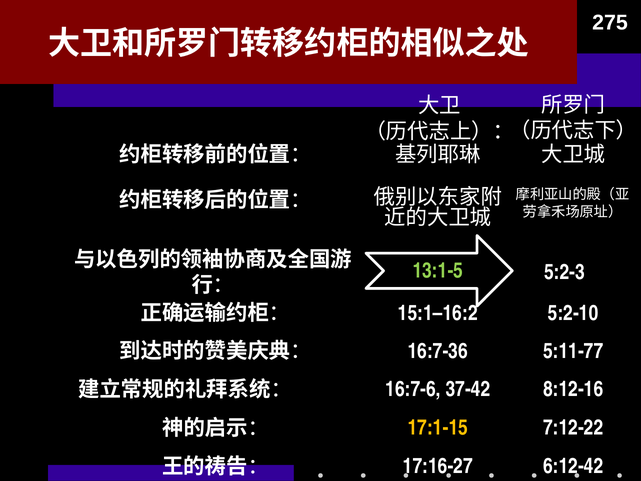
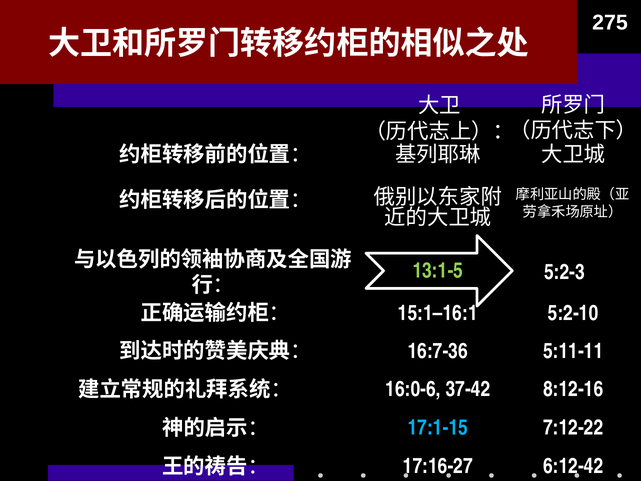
15:1–16:2: 15:1–16:2 -> 15:1–16:1
5:11-77: 5:11-77 -> 5:11-11
16:7-6: 16:7-6 -> 16:0-6
17:1-15 colour: yellow -> light blue
